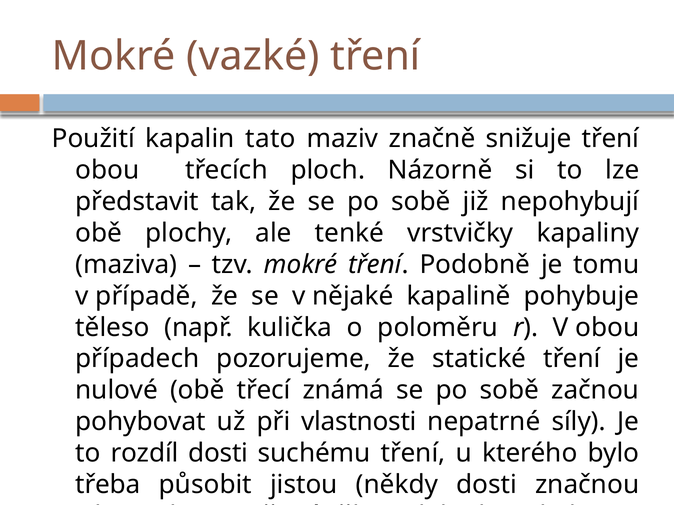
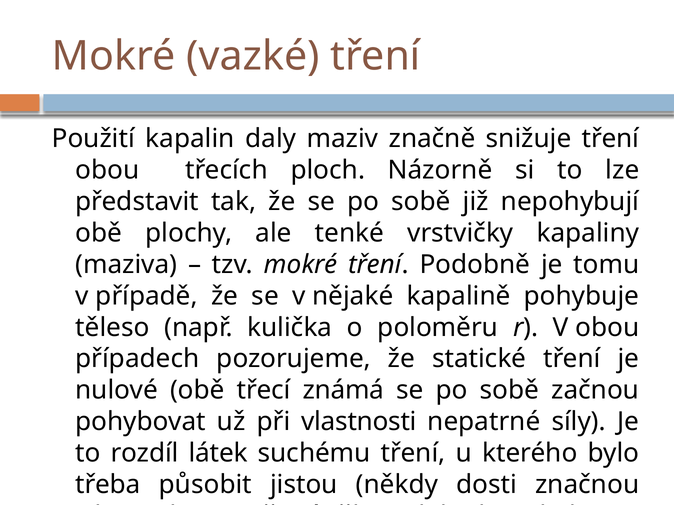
tato: tato -> daly
rozdíl dosti: dosti -> látek
